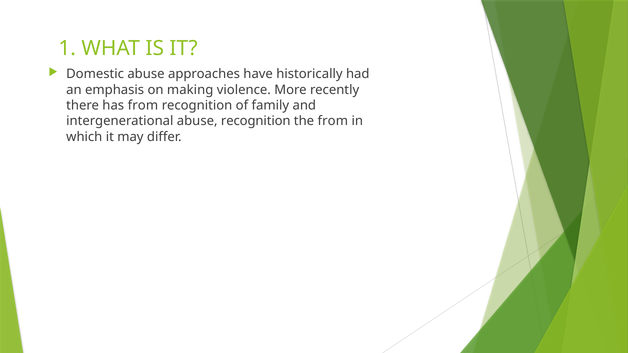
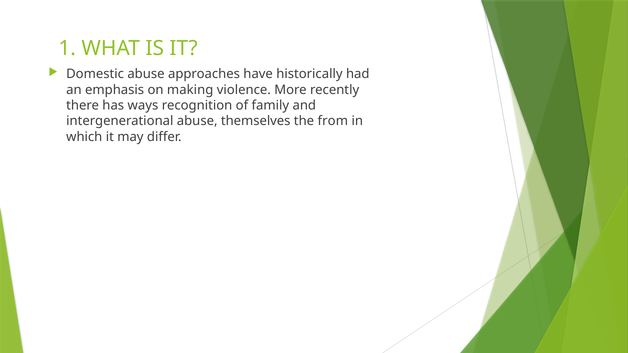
has from: from -> ways
abuse recognition: recognition -> themselves
